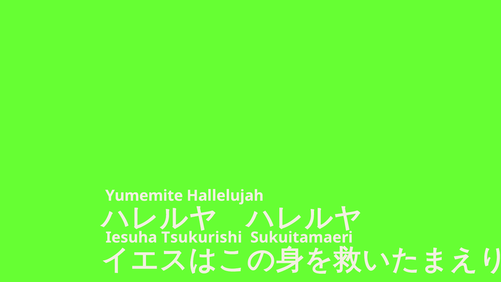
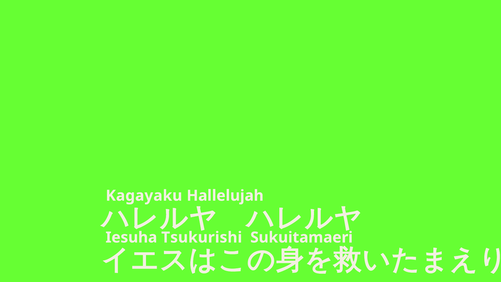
Yumemite: Yumemite -> Kagayaku
